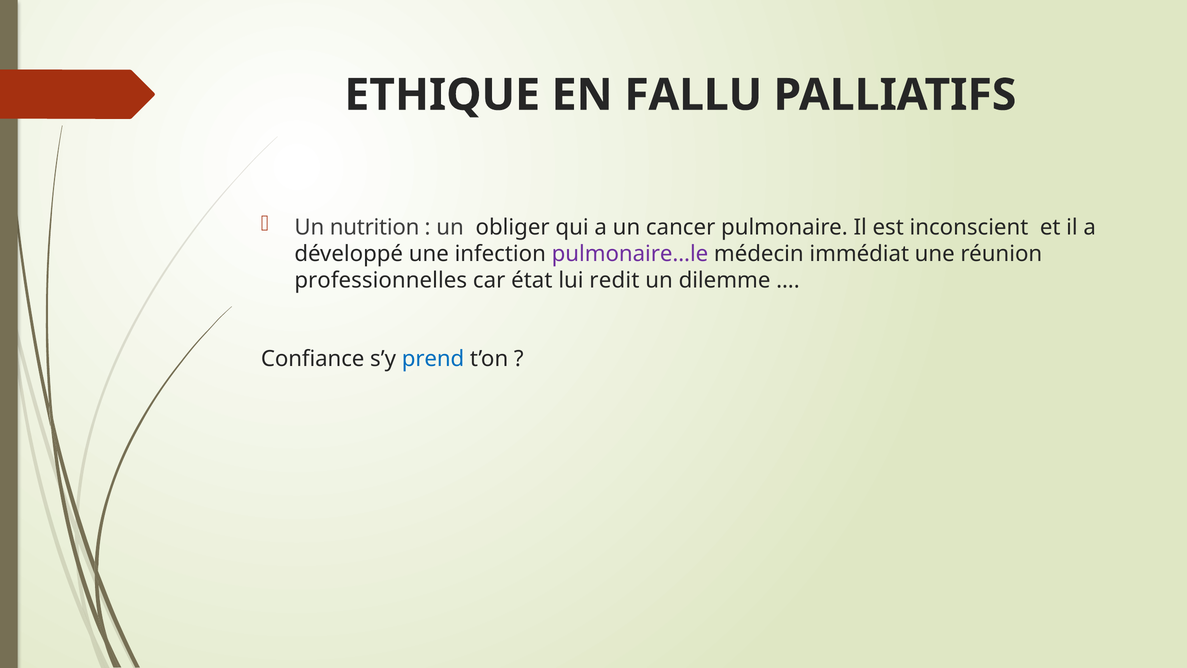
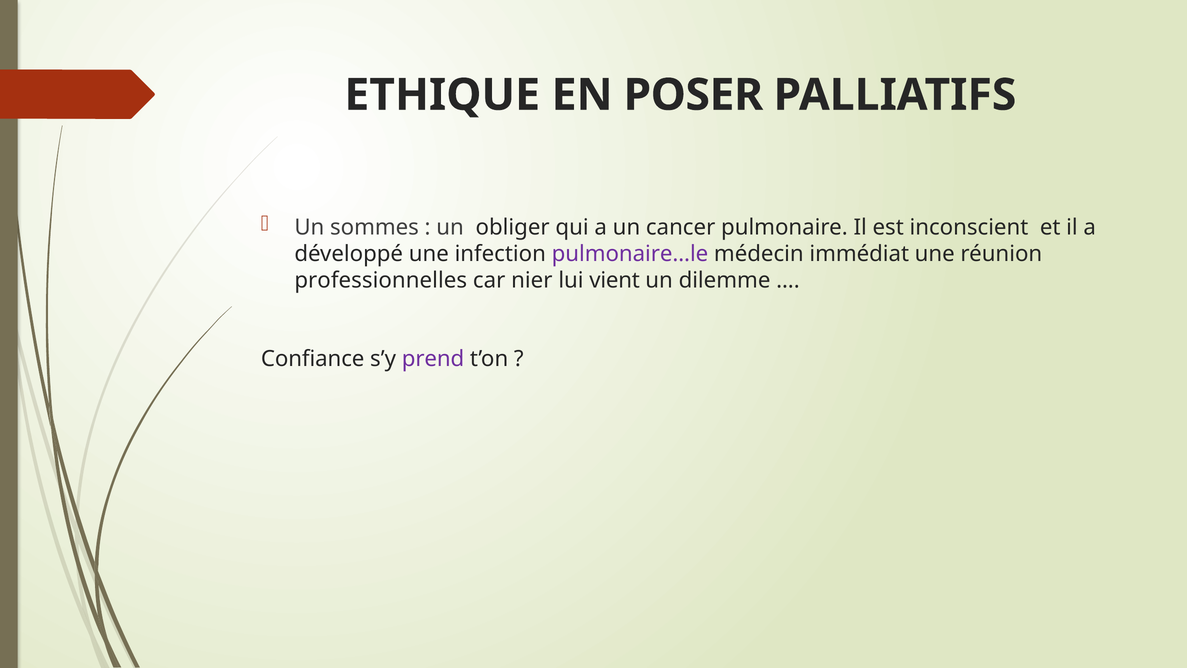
FALLU: FALLU -> POSER
nutrition: nutrition -> sommes
état: état -> nier
redit: redit -> vient
prend colour: blue -> purple
